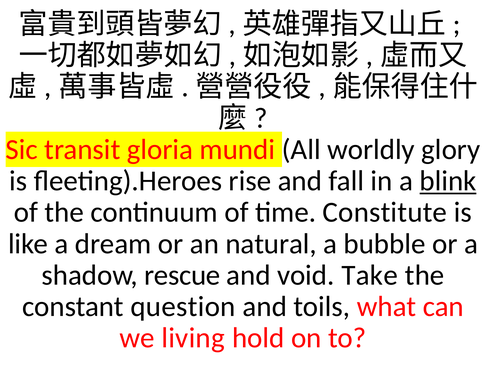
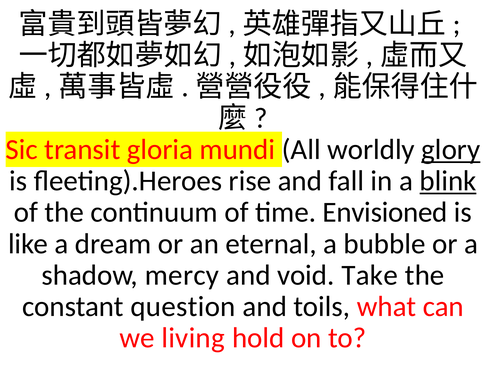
glory underline: none -> present
Constitute: Constitute -> Envisioned
natural: natural -> eternal
rescue: rescue -> mercy
